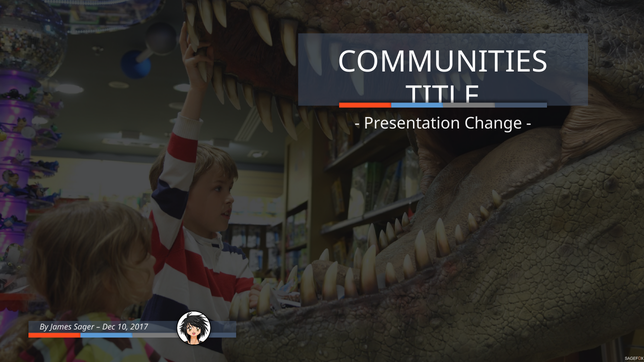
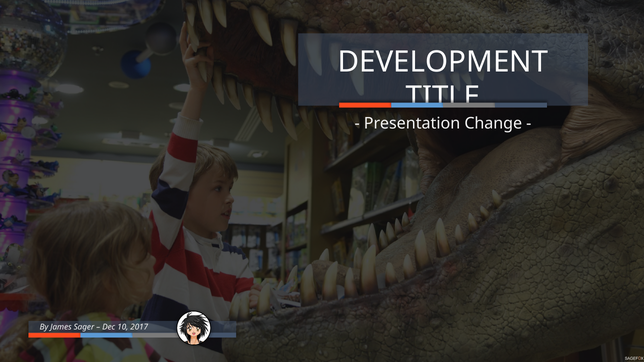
COMMUNITIES: COMMUNITIES -> DEVELOPMENT
